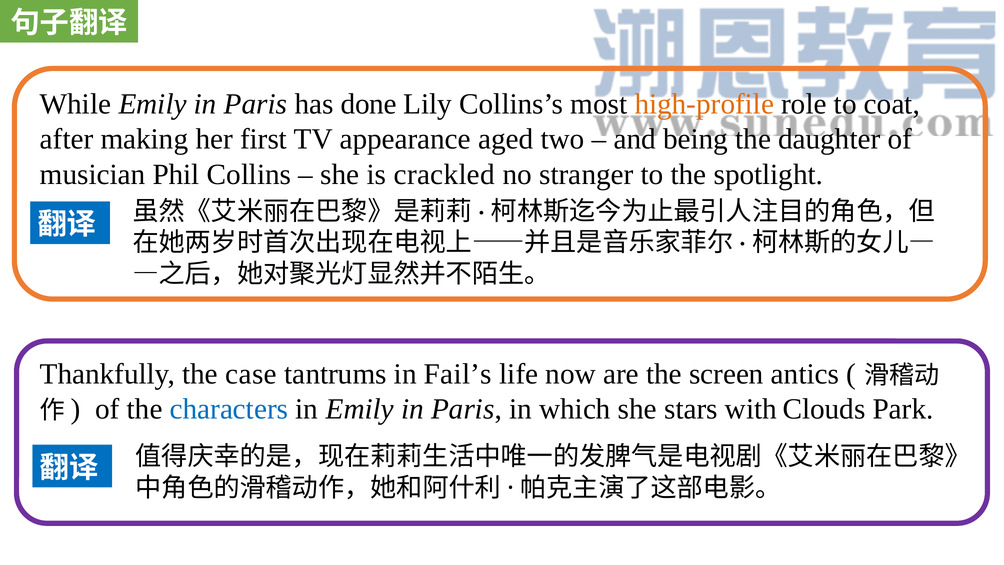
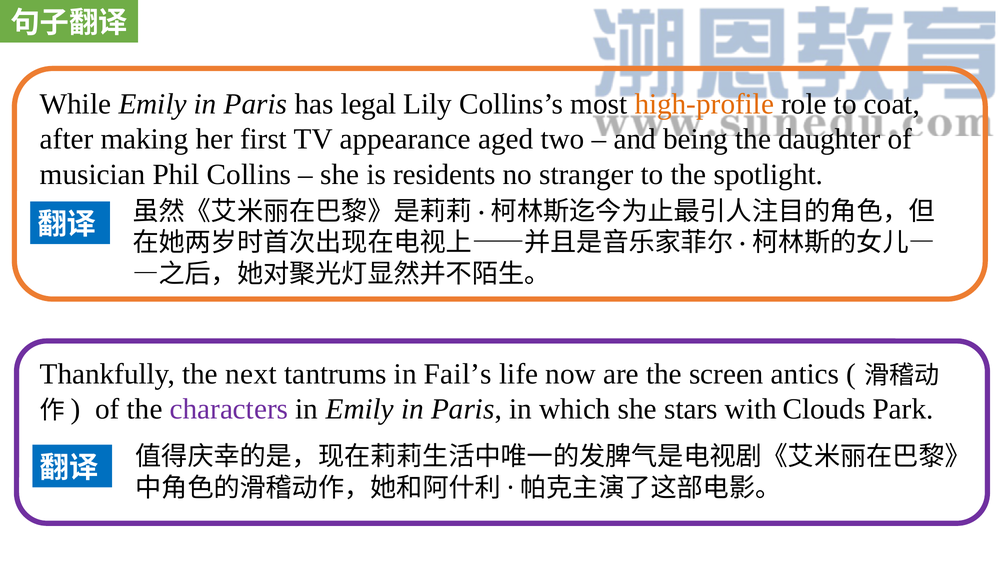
done: done -> legal
crackled: crackled -> residents
case: case -> next
characters colour: blue -> purple
